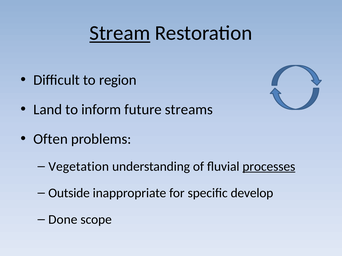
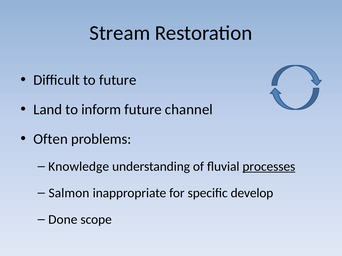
Stream underline: present -> none
to region: region -> future
streams: streams -> channel
Vegetation: Vegetation -> Knowledge
Outside: Outside -> Salmon
